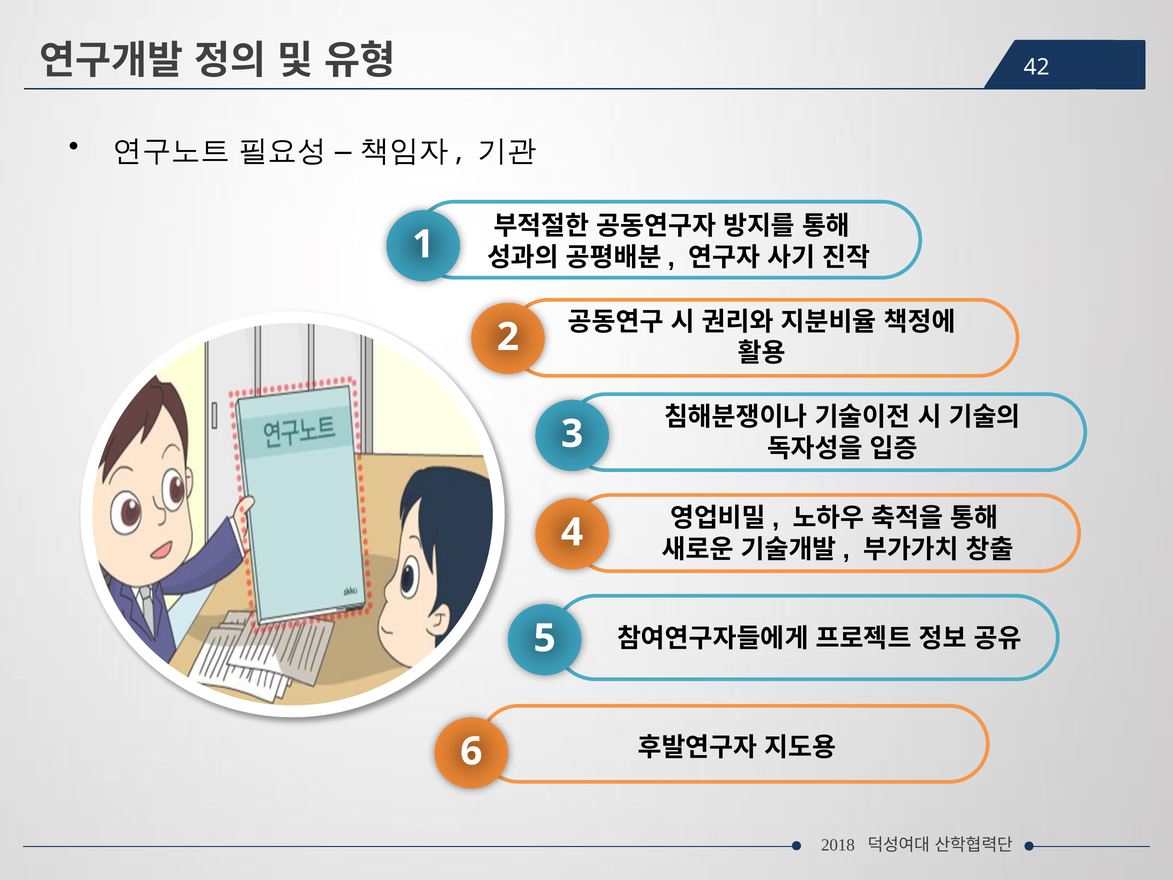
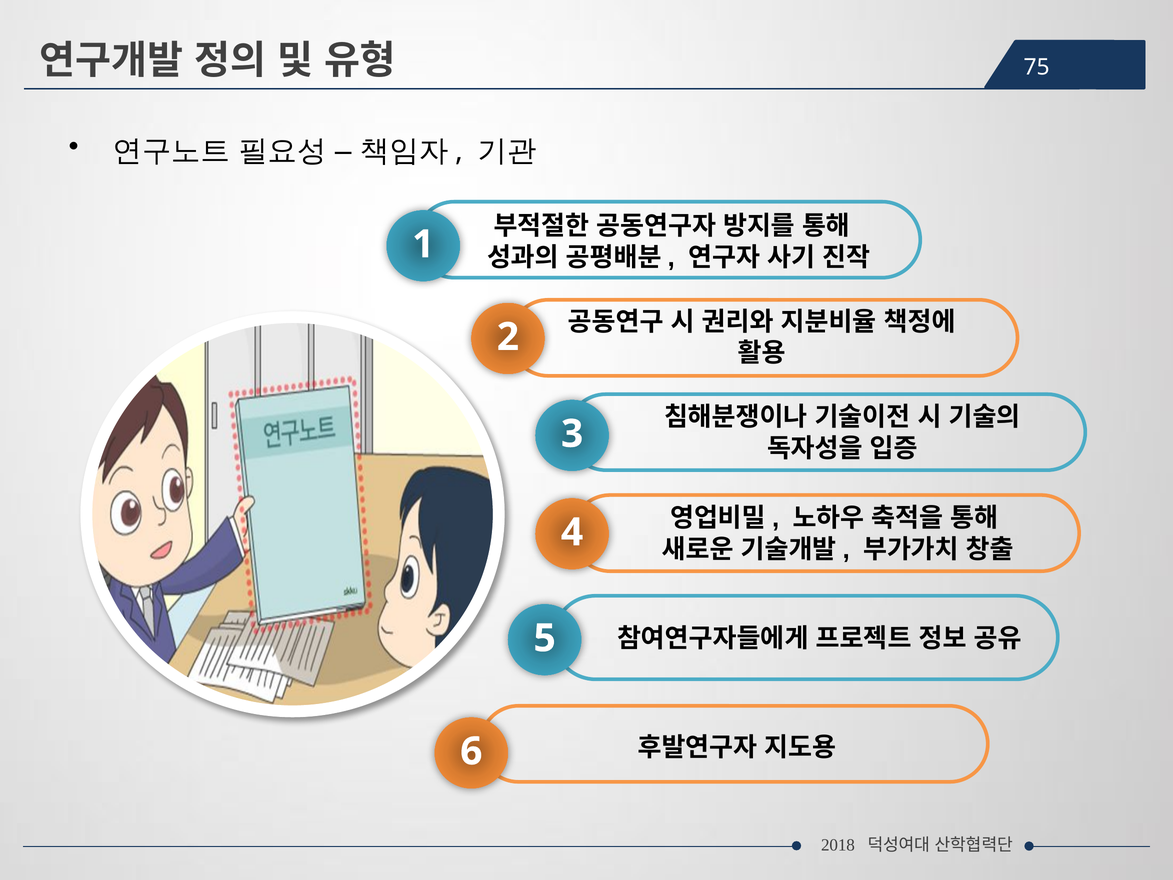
42: 42 -> 75
